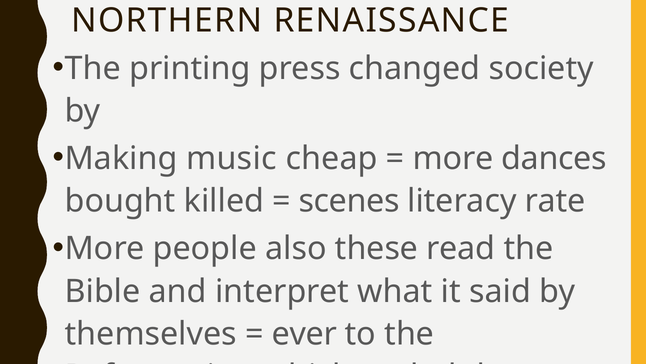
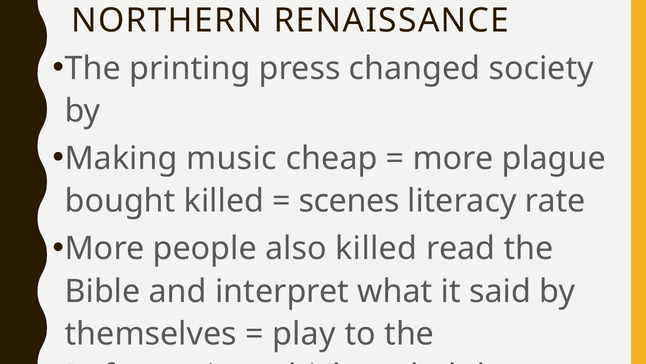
dances: dances -> plague
also these: these -> killed
ever: ever -> play
